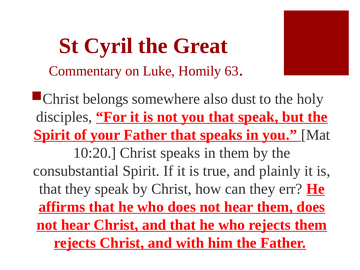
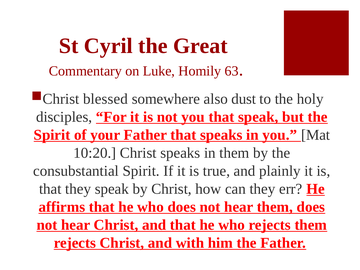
belongs: belongs -> blessed
